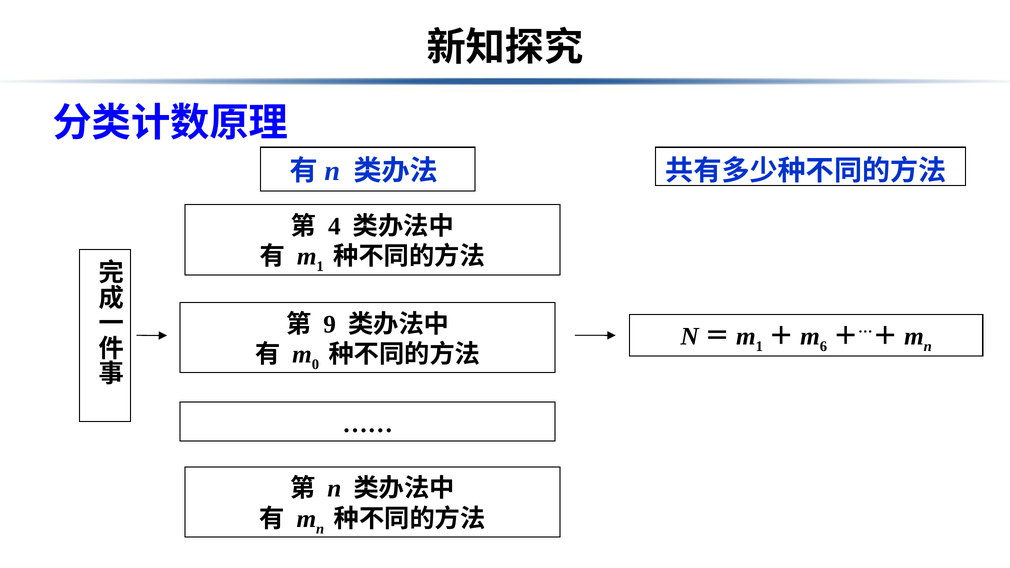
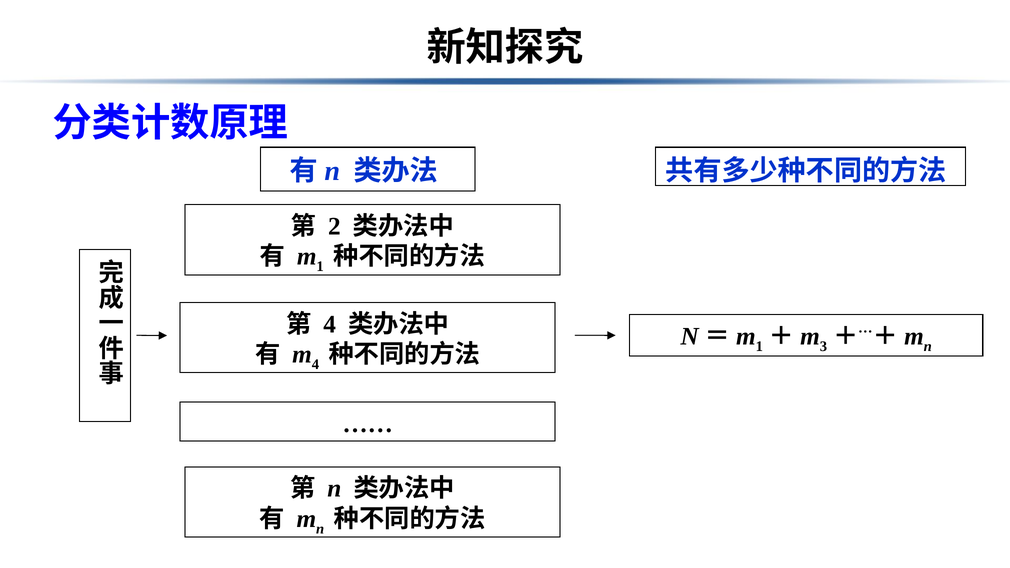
4: 4 -> 2
9 at (330, 324): 9 -> 4
6: 6 -> 3
0 at (315, 364): 0 -> 4
